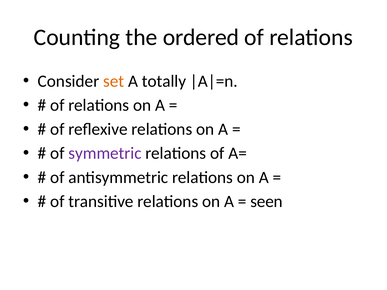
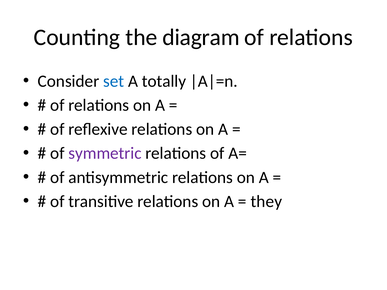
ordered: ordered -> diagram
set colour: orange -> blue
seen: seen -> they
